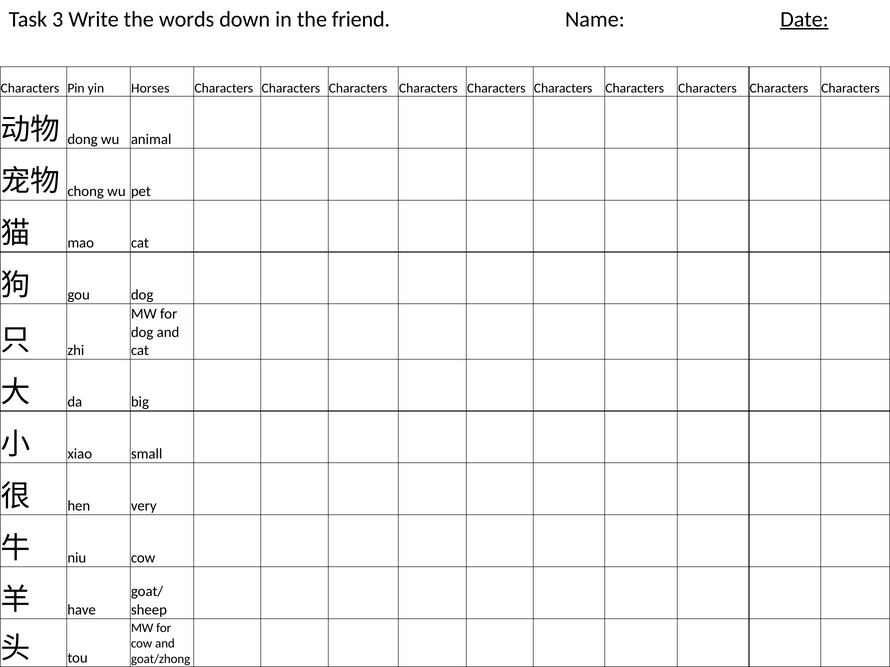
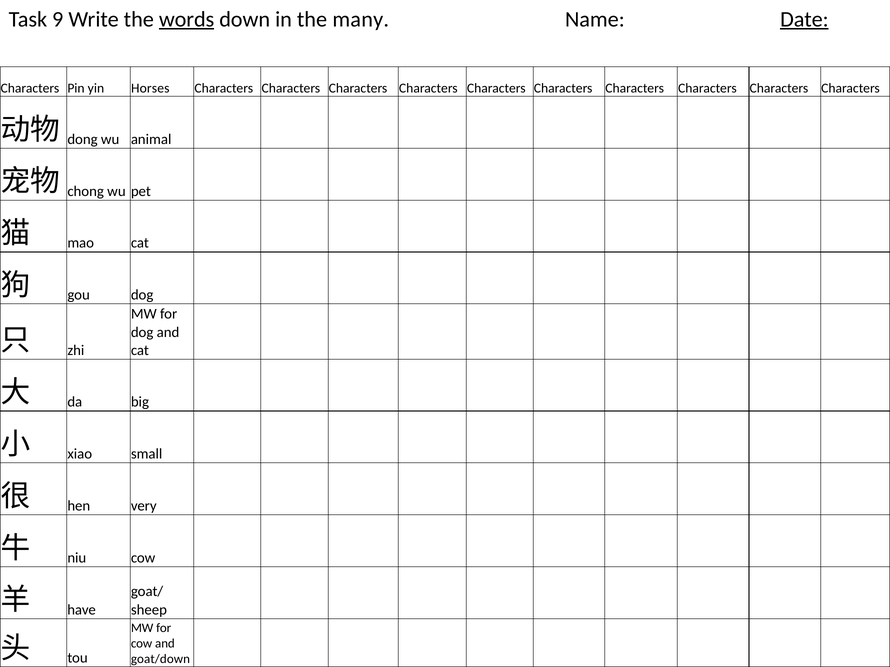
3: 3 -> 9
words underline: none -> present
friend: friend -> many
goat/zhong: goat/zhong -> goat/down
